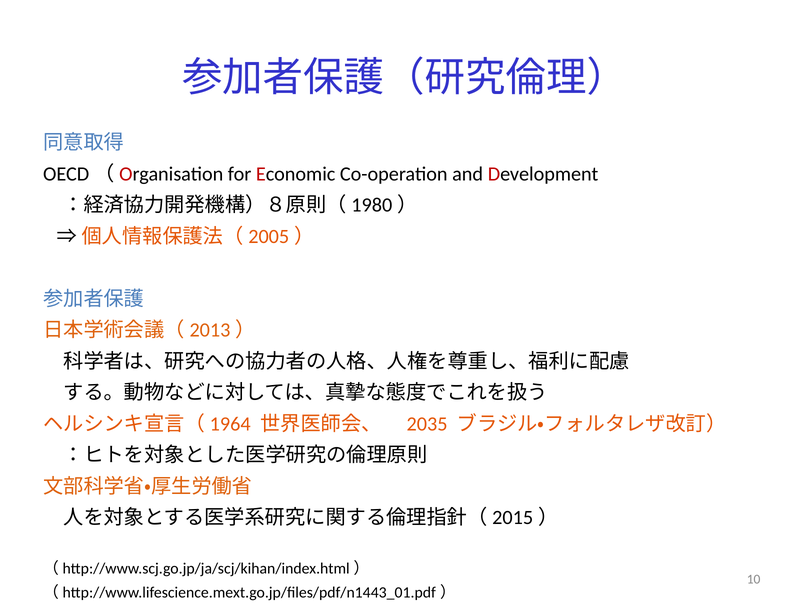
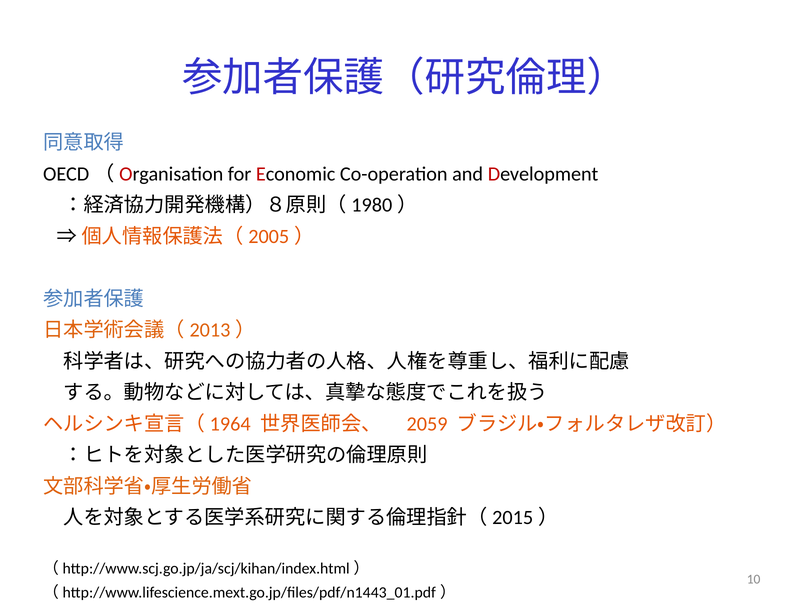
2035: 2035 -> 2059
